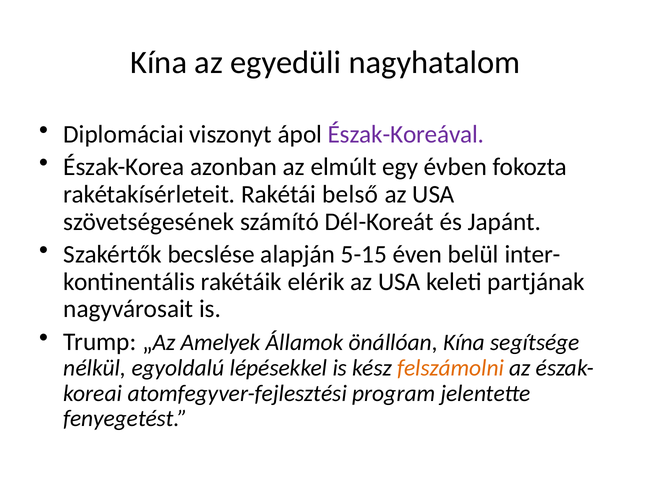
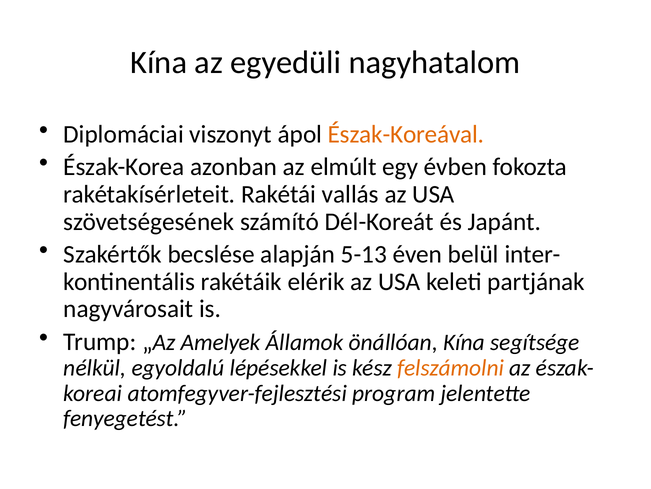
Észak-Koreával colour: purple -> orange
belső: belső -> vallás
5-15: 5-15 -> 5-13
